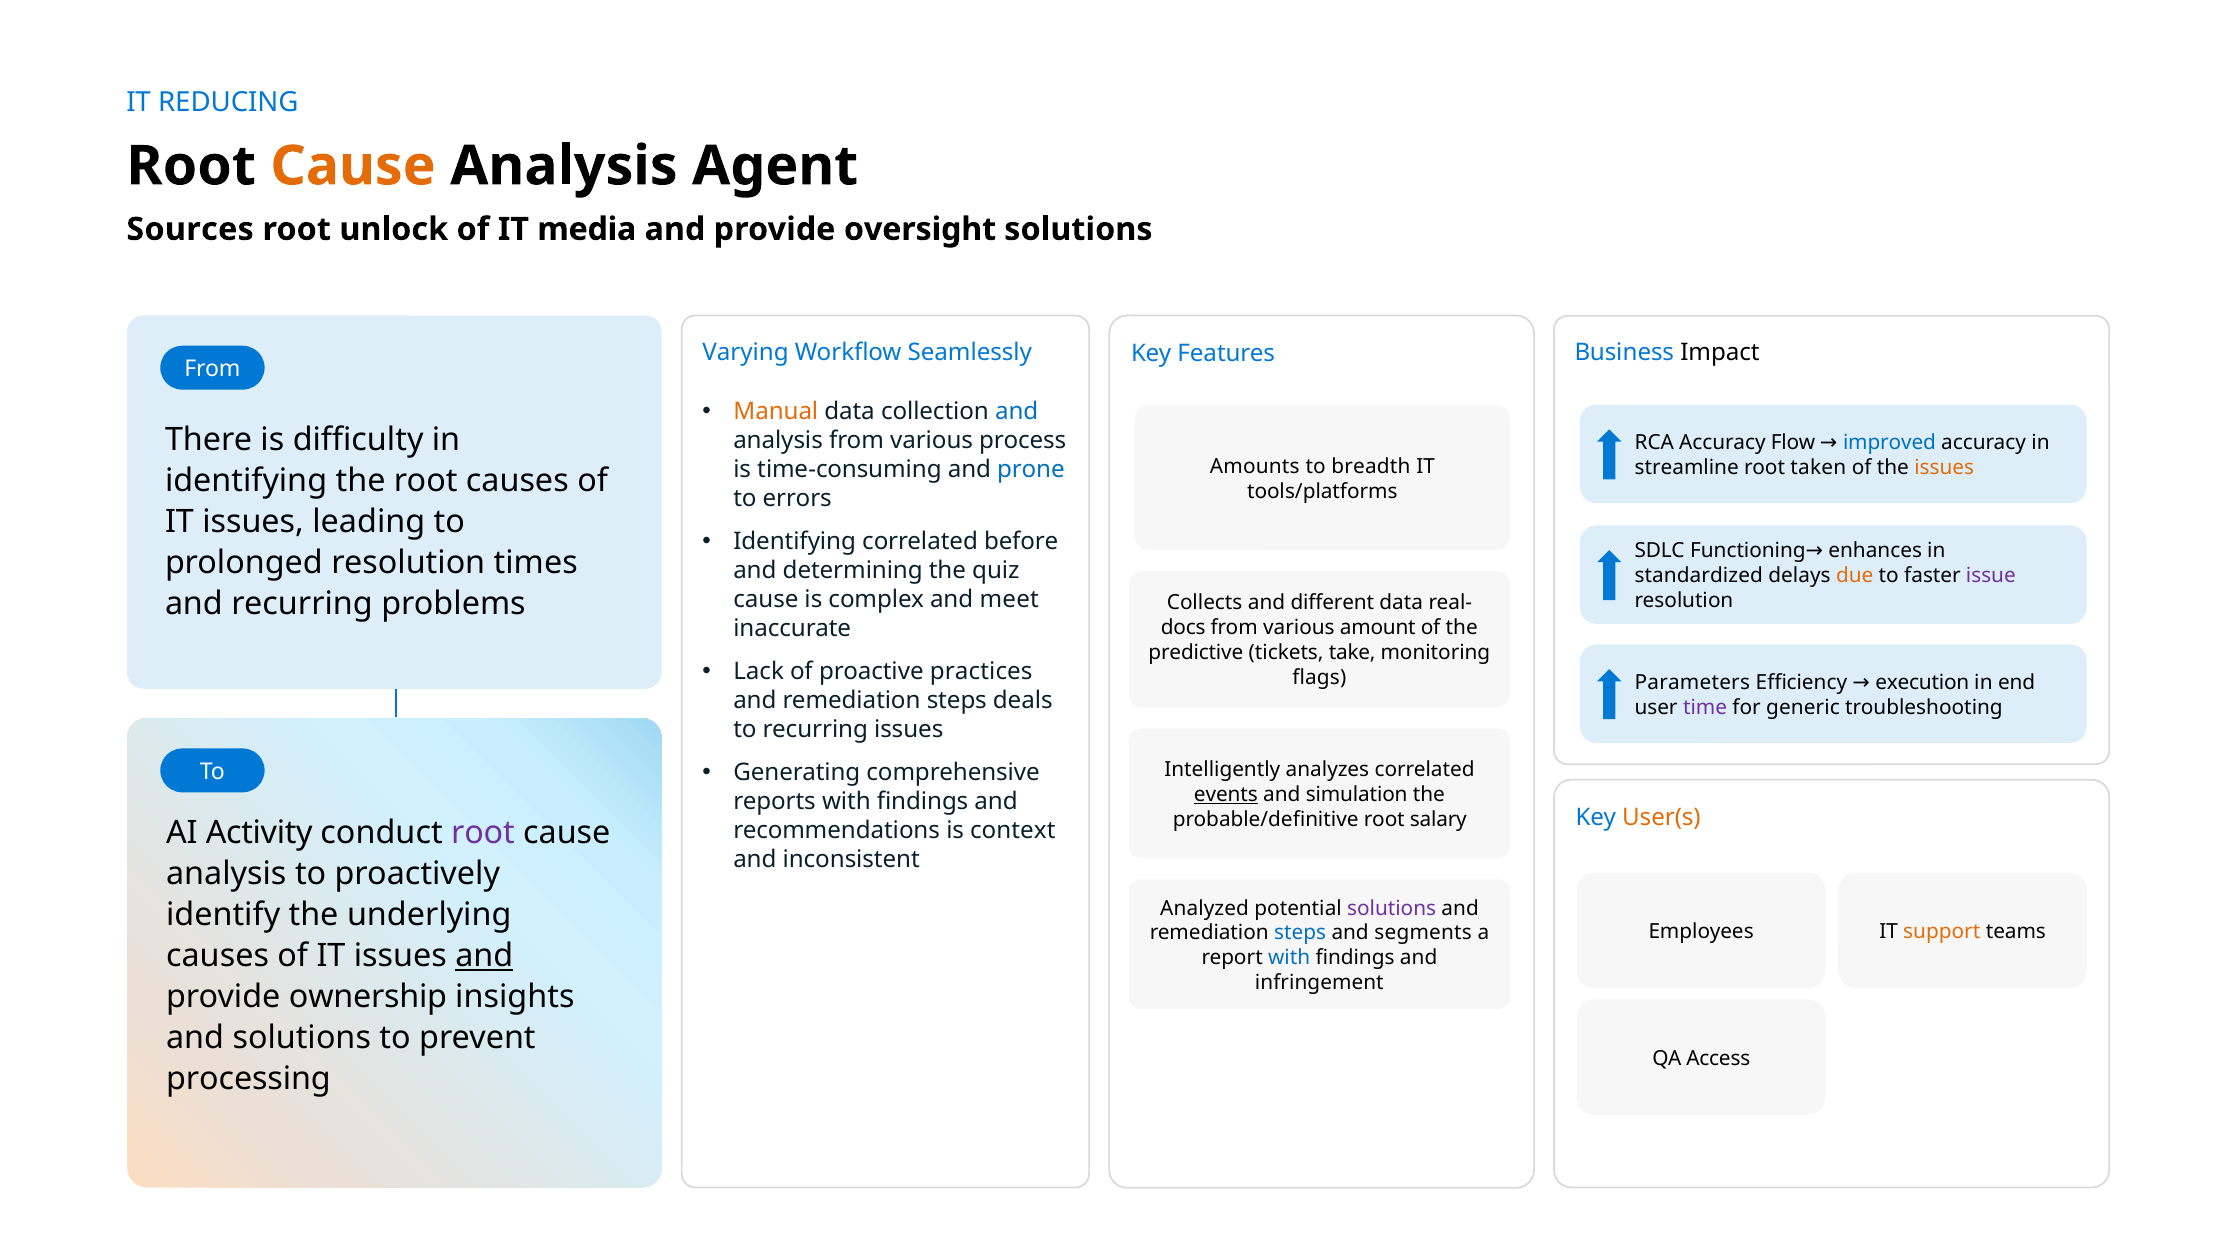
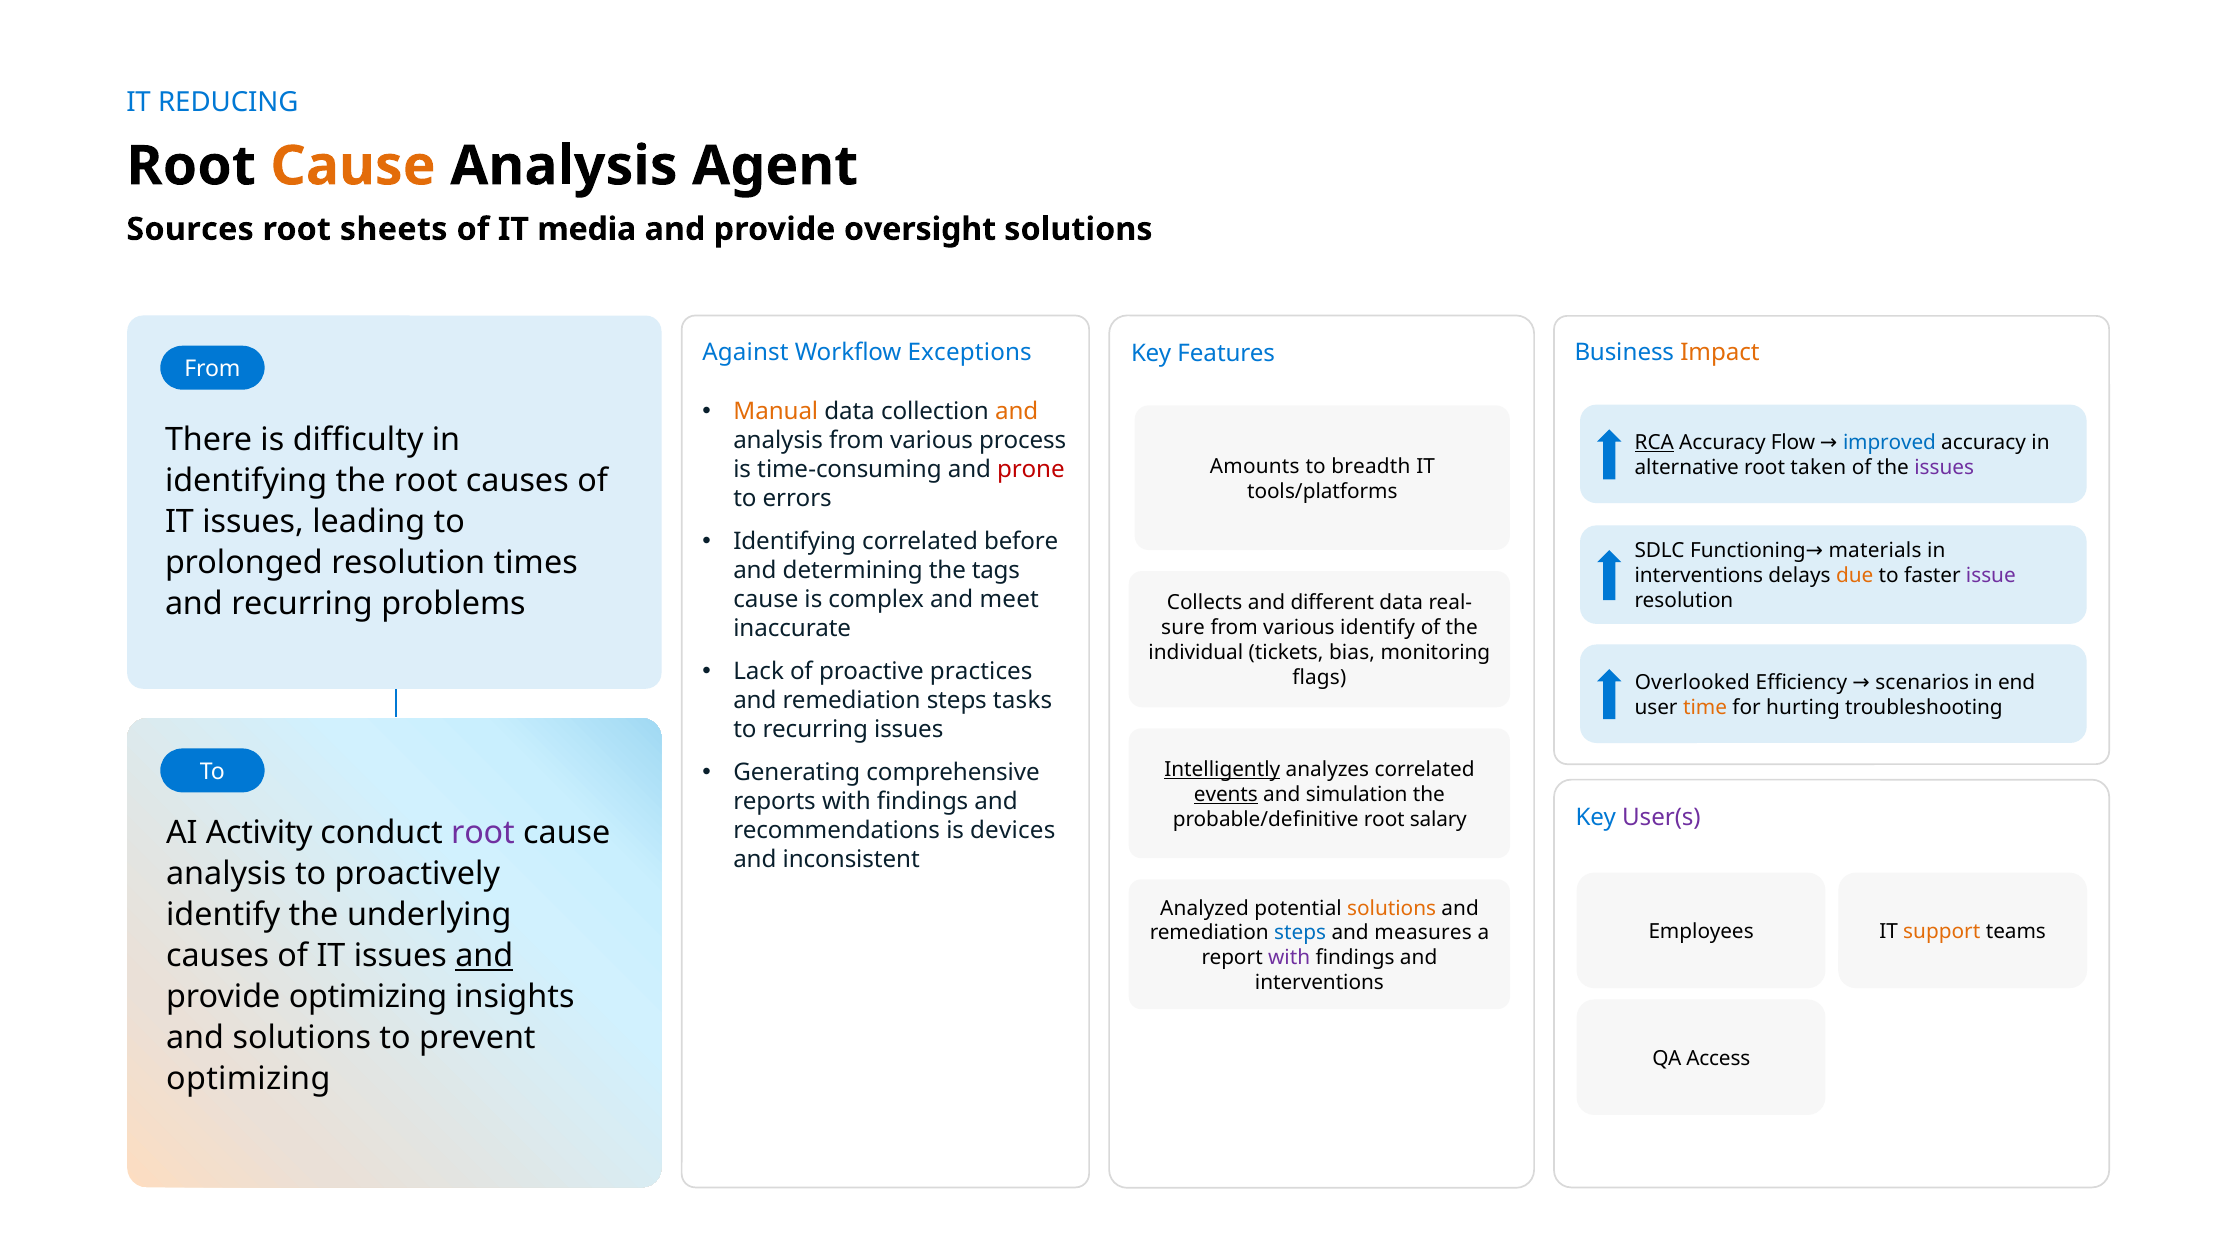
unlock: unlock -> sheets
Varying: Varying -> Against
Seamlessly: Seamlessly -> Exceptions
Impact colour: black -> orange
and at (1017, 412) colour: blue -> orange
RCA underline: none -> present
streamline: streamline -> alternative
issues at (1944, 468) colour: orange -> purple
prone colour: blue -> red
enhances: enhances -> materials
quiz: quiz -> tags
standardized at (1699, 576): standardized -> interventions
docs: docs -> sure
various amount: amount -> identify
predictive: predictive -> individual
take: take -> bias
Parameters: Parameters -> Overlooked
execution: execution -> scenarios
deals: deals -> tasks
time colour: purple -> orange
generic: generic -> hurting
Intelligently underline: none -> present
User(s colour: orange -> purple
context: context -> devices
solutions at (1392, 908) colour: purple -> orange
segments: segments -> measures
with at (1289, 958) colour: blue -> purple
infringement at (1319, 983): infringement -> interventions
ownership at (368, 998): ownership -> optimizing
processing at (248, 1080): processing -> optimizing
